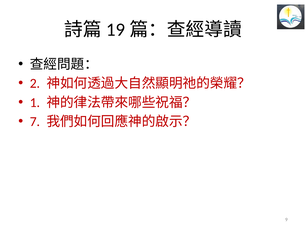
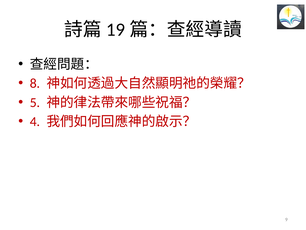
2: 2 -> 8
1: 1 -> 5
7: 7 -> 4
